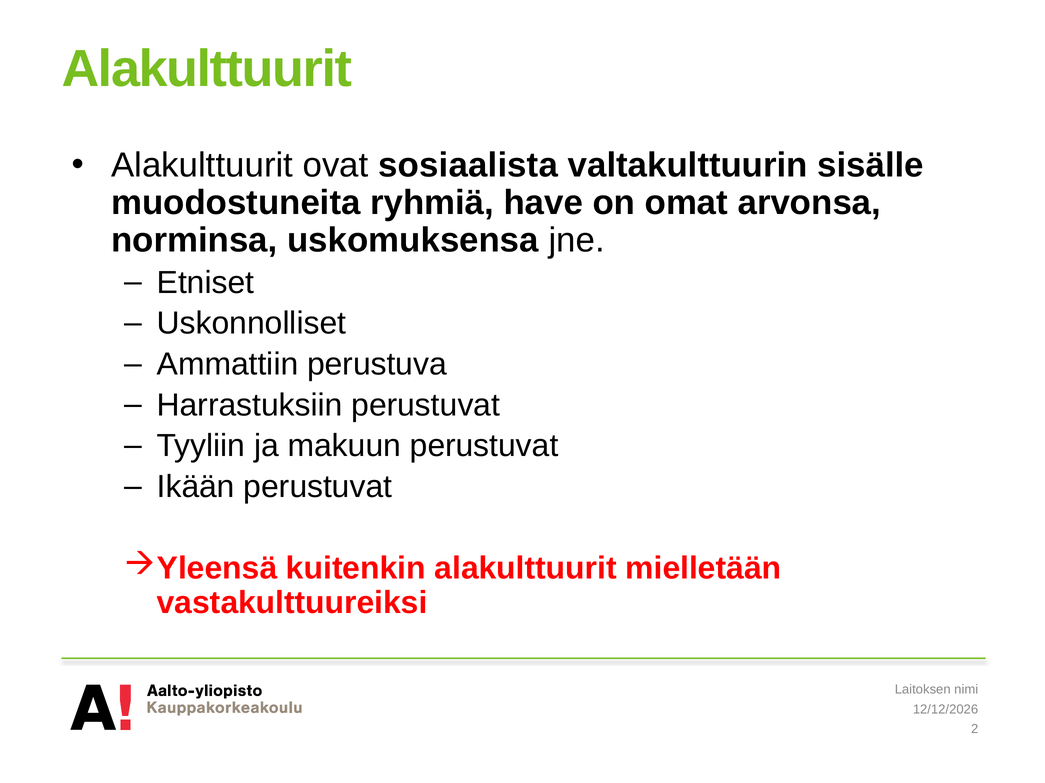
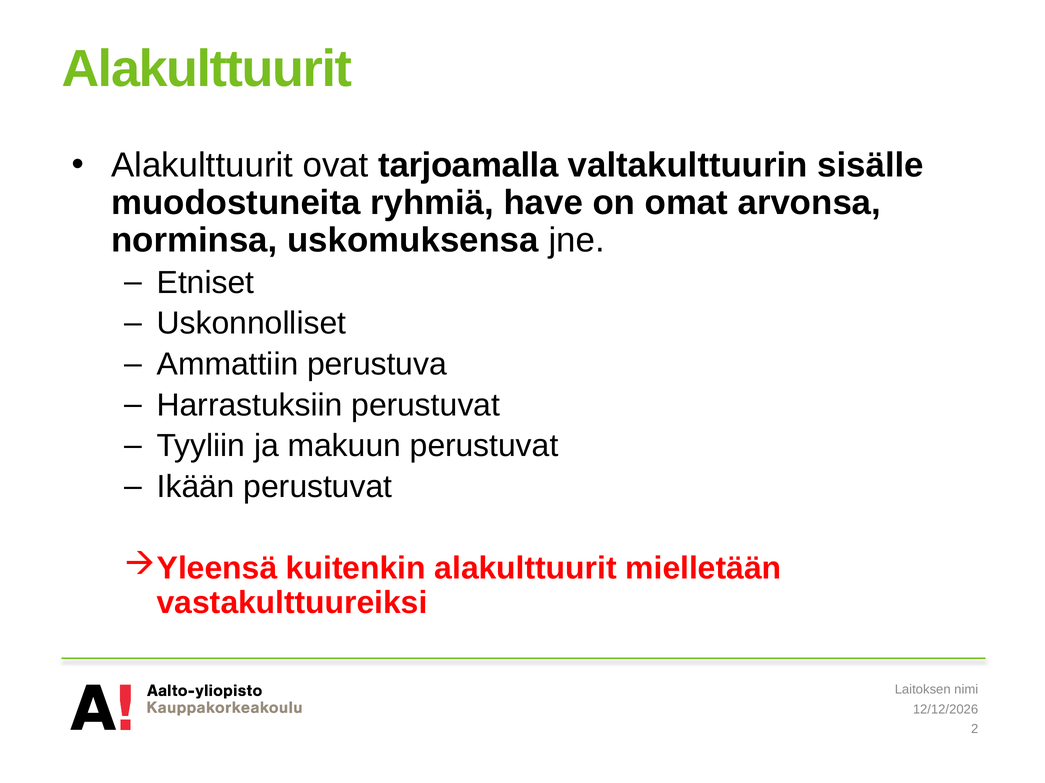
sosiaalista: sosiaalista -> tarjoamalla
